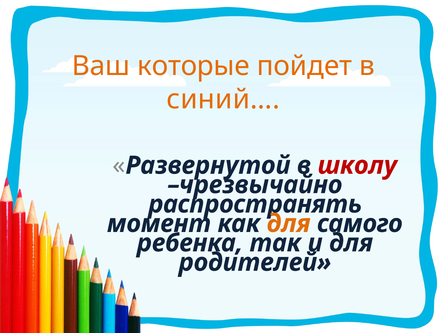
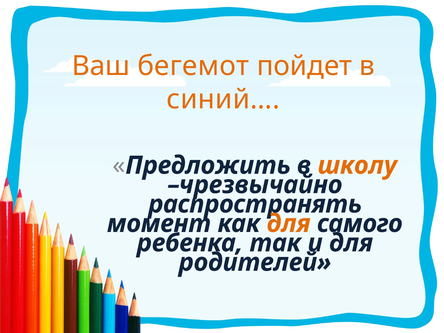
которые: которые -> бегемот
Развернутой: Развернутой -> Предложить
школу colour: red -> orange
